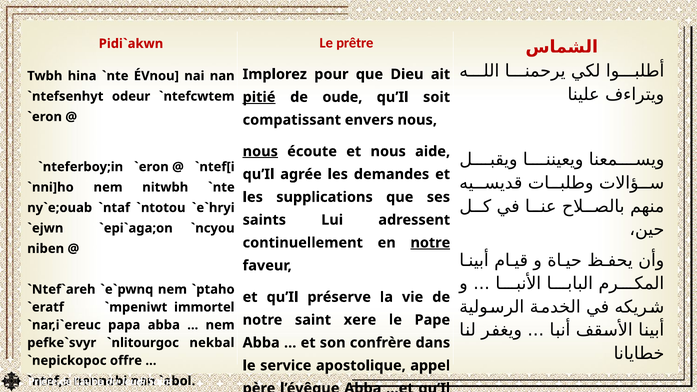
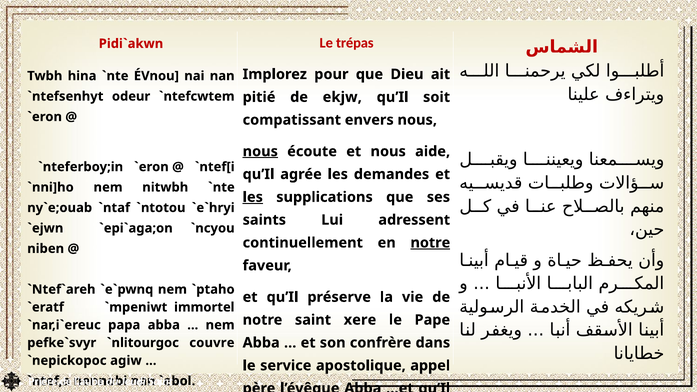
prêtre: prêtre -> trépas
pitié underline: present -> none
oude: oude -> ekjw
les at (253, 197) underline: none -> present
nekbal: nekbal -> couvre
offre: offre -> agiw
